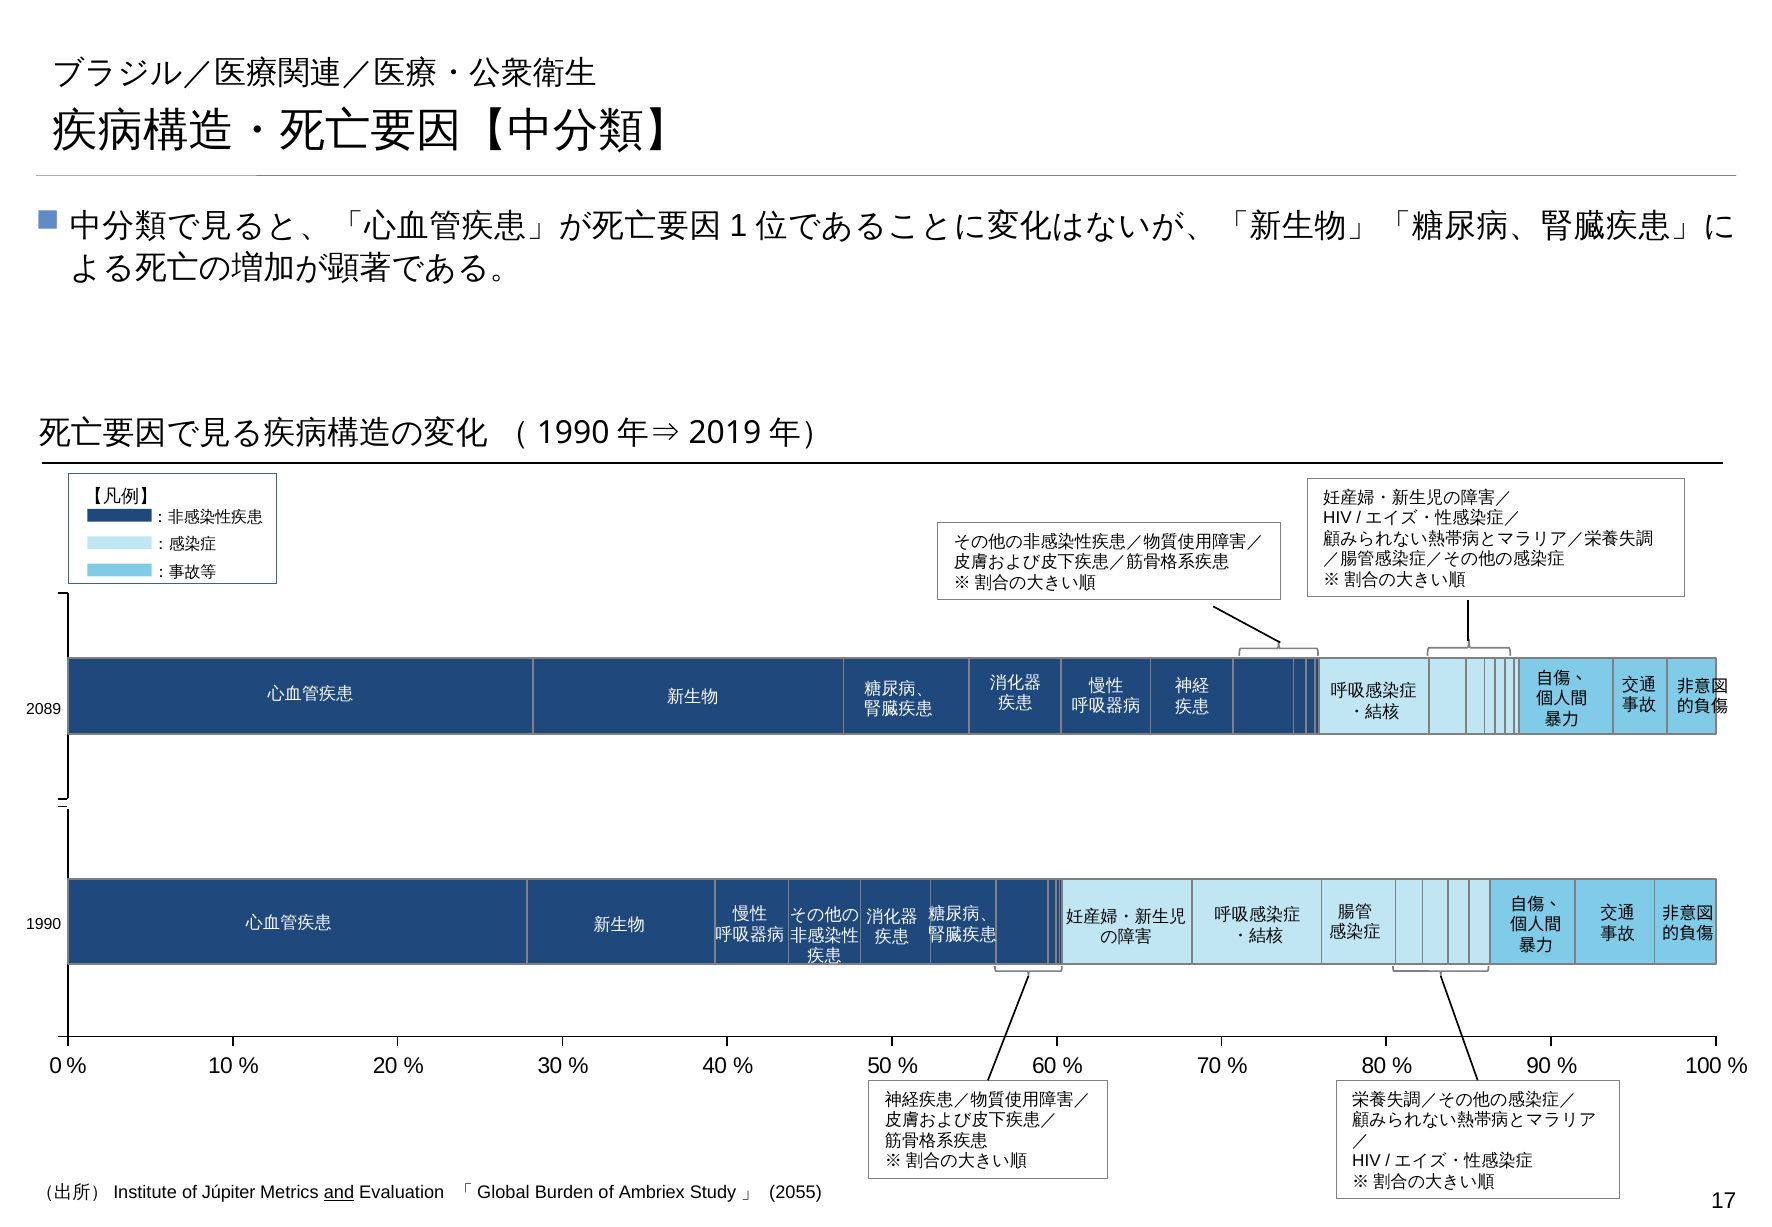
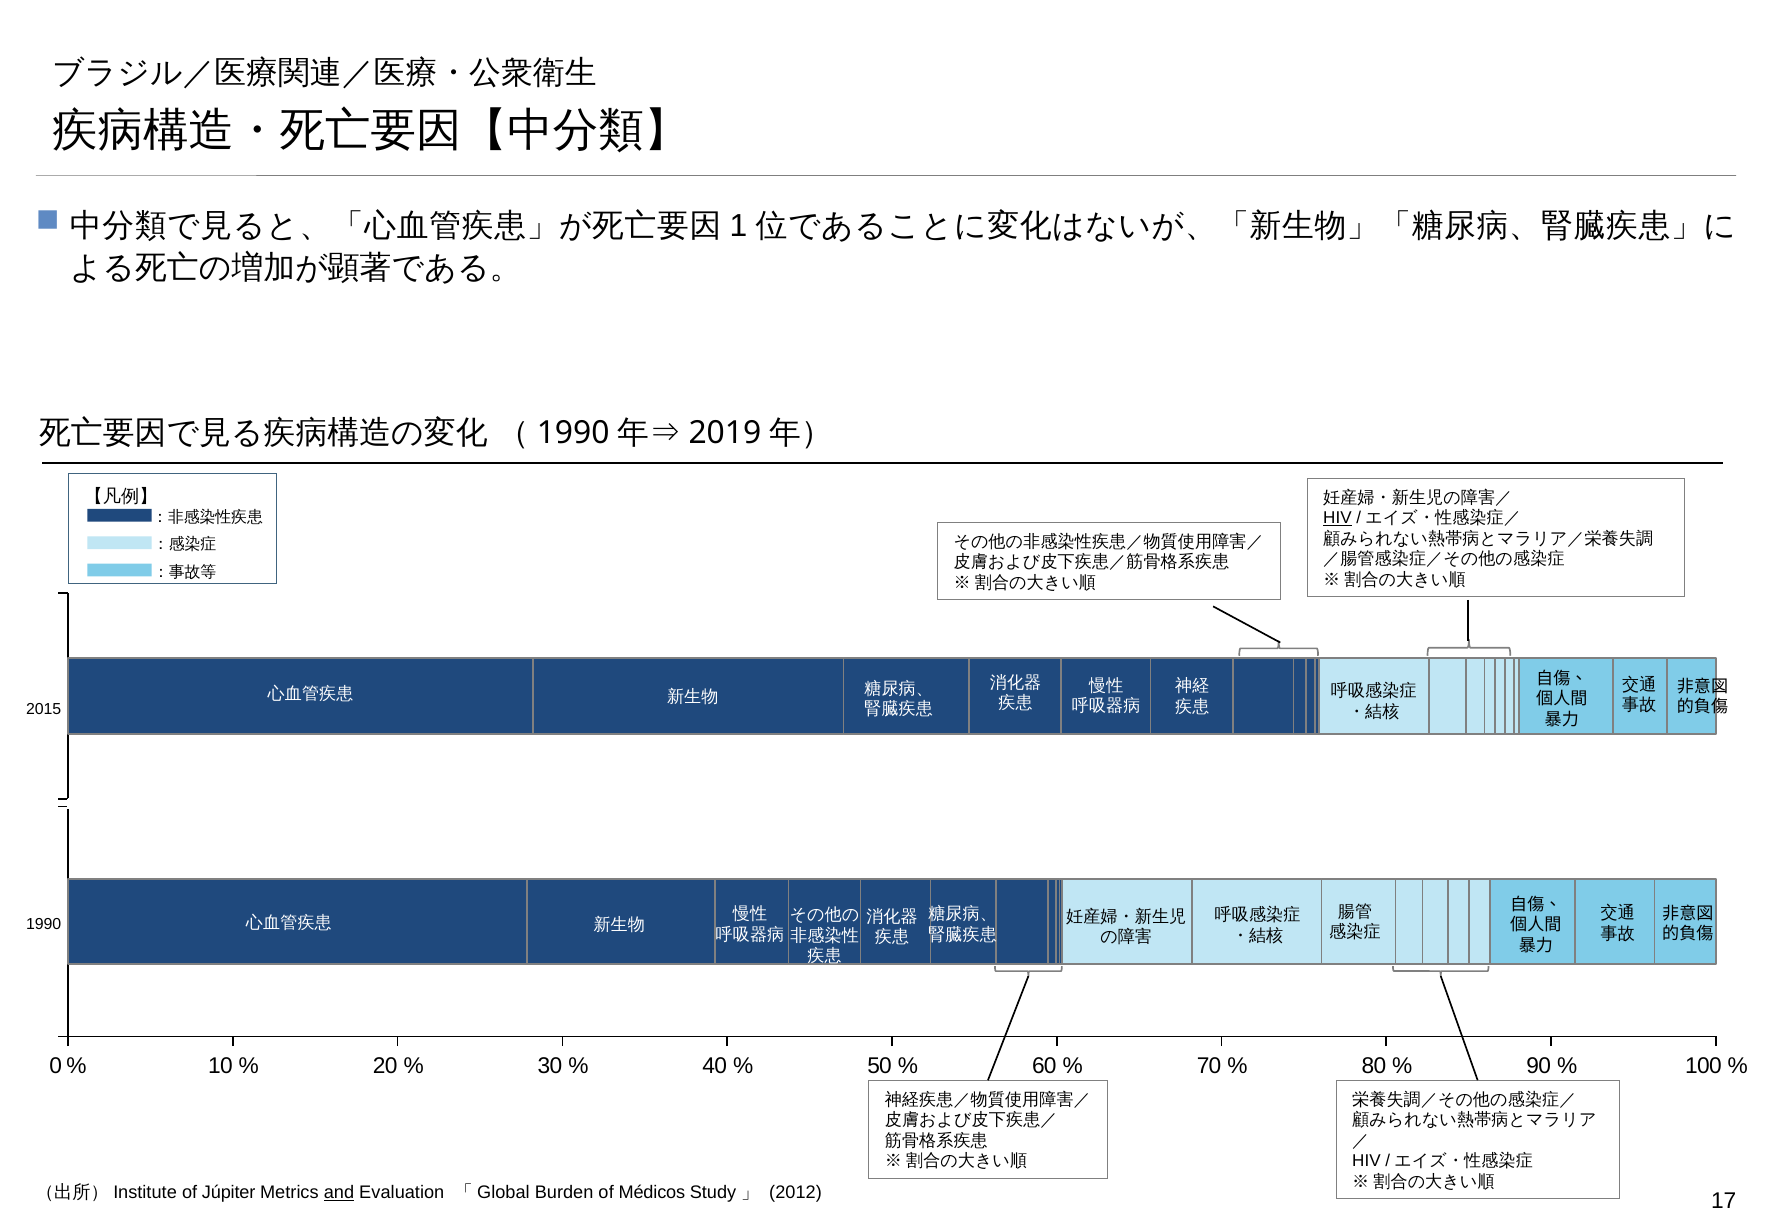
HIV at (1337, 518) underline: none -> present
2089: 2089 -> 2015
Ambriex: Ambriex -> Médicos
2055: 2055 -> 2012
